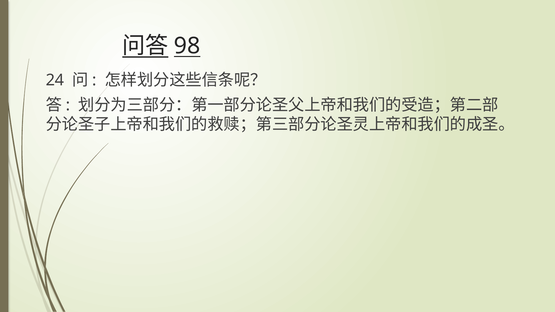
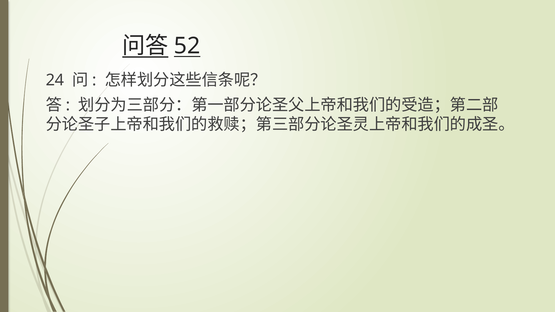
98: 98 -> 52
